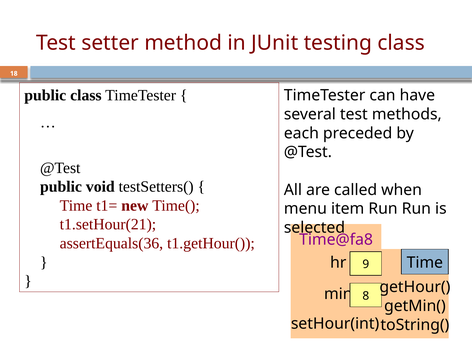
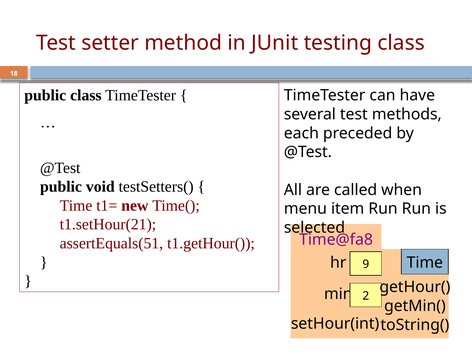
assertEquals(36: assertEquals(36 -> assertEquals(51
8: 8 -> 2
